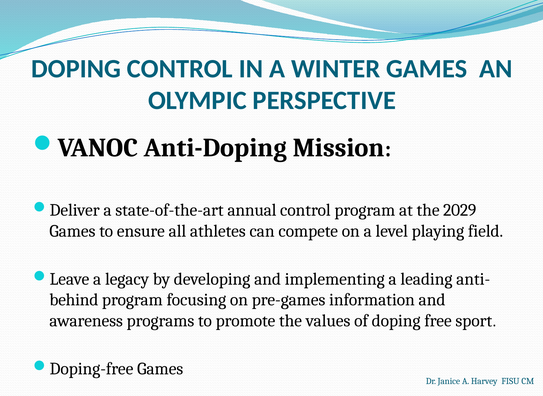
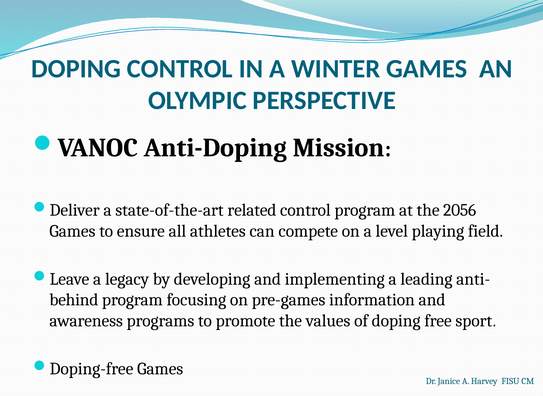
annual: annual -> related
2029: 2029 -> 2056
